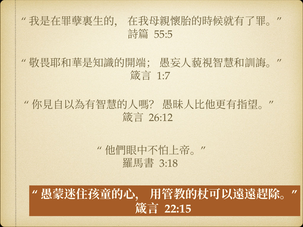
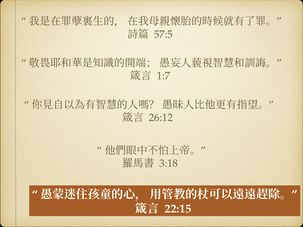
55:5: 55:5 -> 57:5
